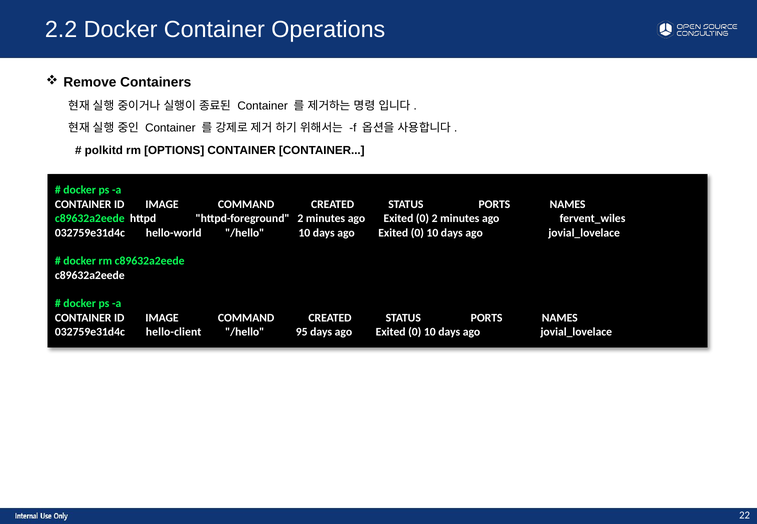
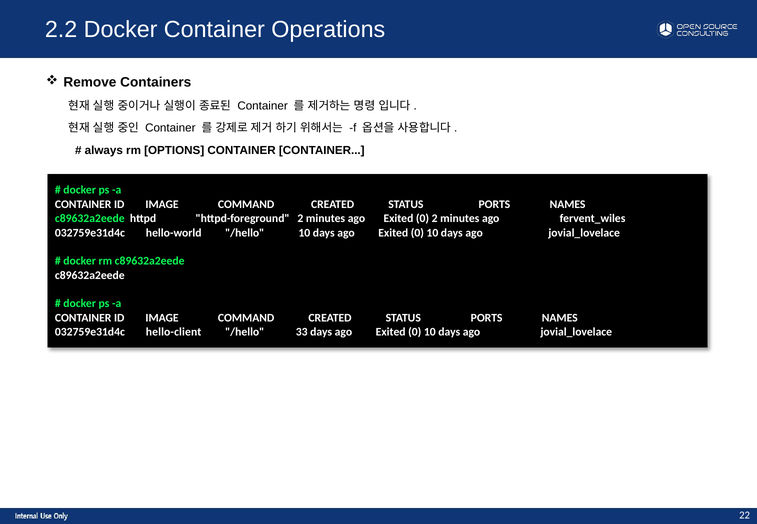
polkitd: polkitd -> always
95: 95 -> 33
